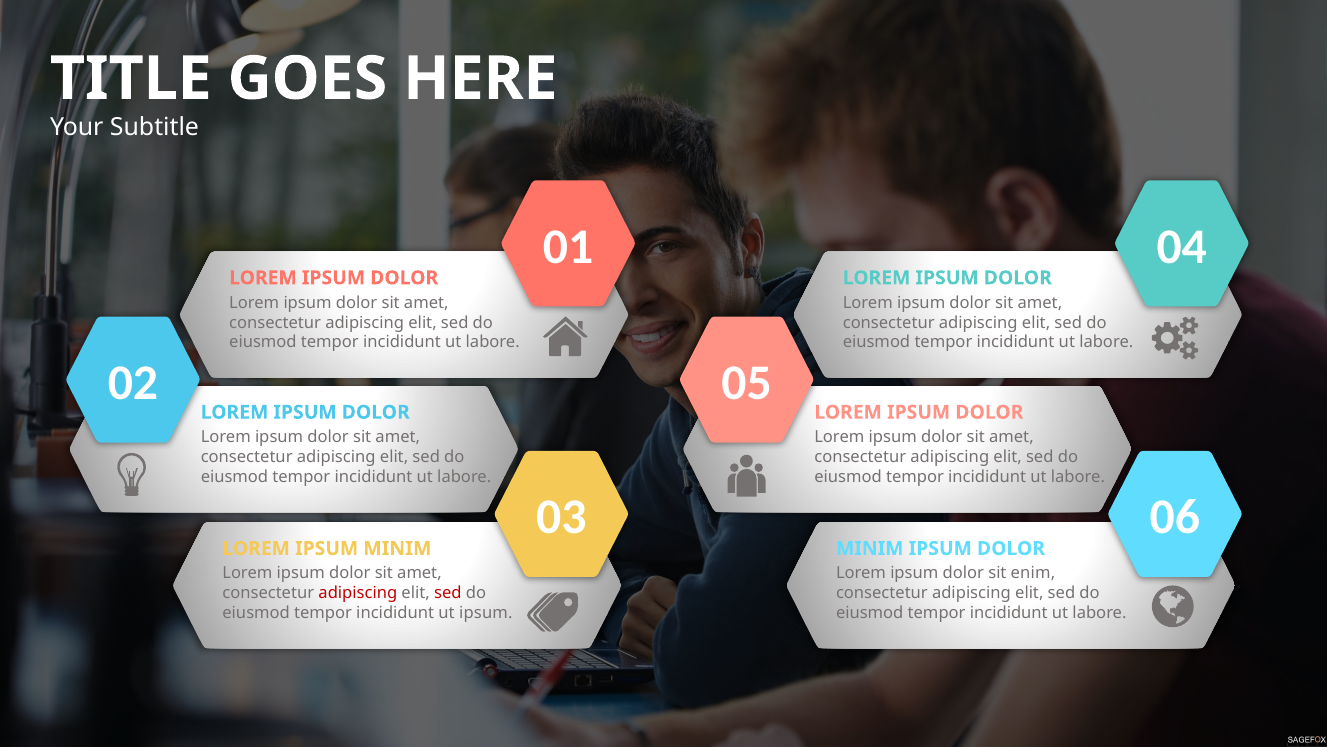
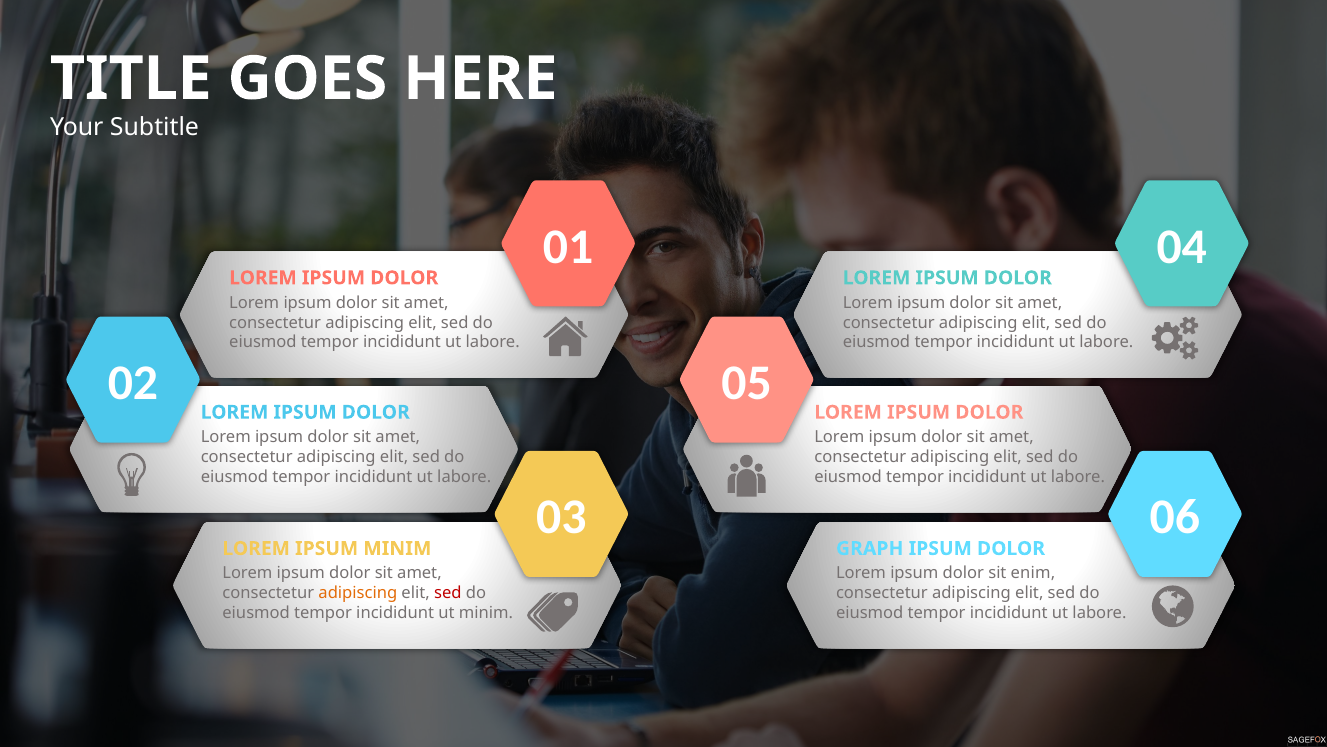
MINIM at (870, 548): MINIM -> GRAPH
adipiscing at (358, 593) colour: red -> orange
ut ipsum: ipsum -> minim
